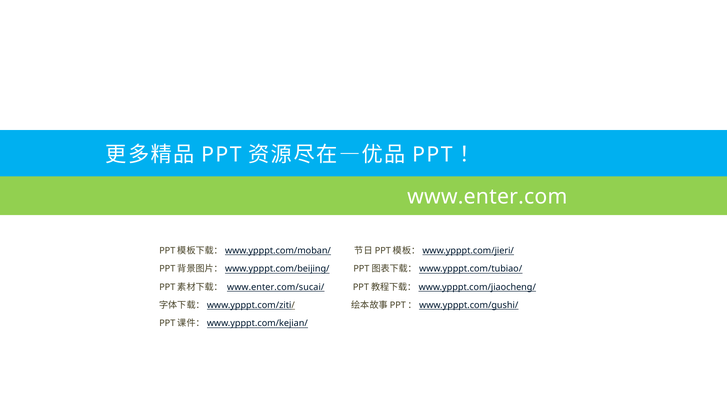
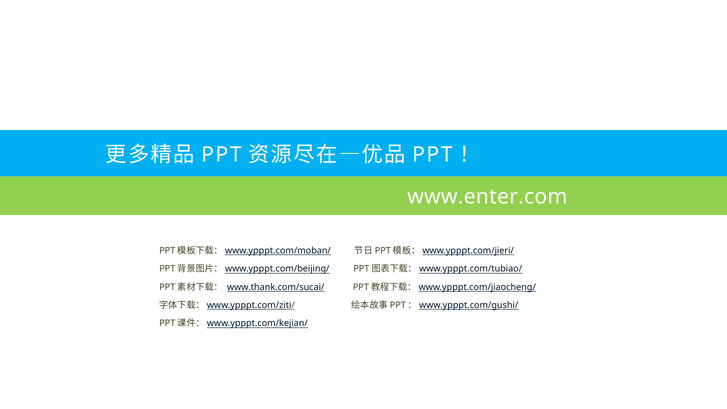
www.enter.com/sucai/: www.enter.com/sucai/ -> www.thank.com/sucai/
